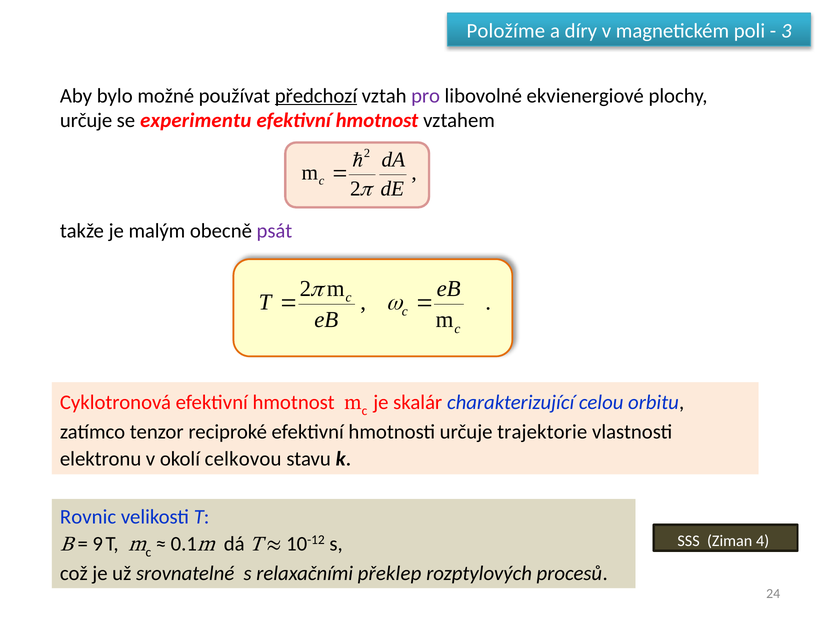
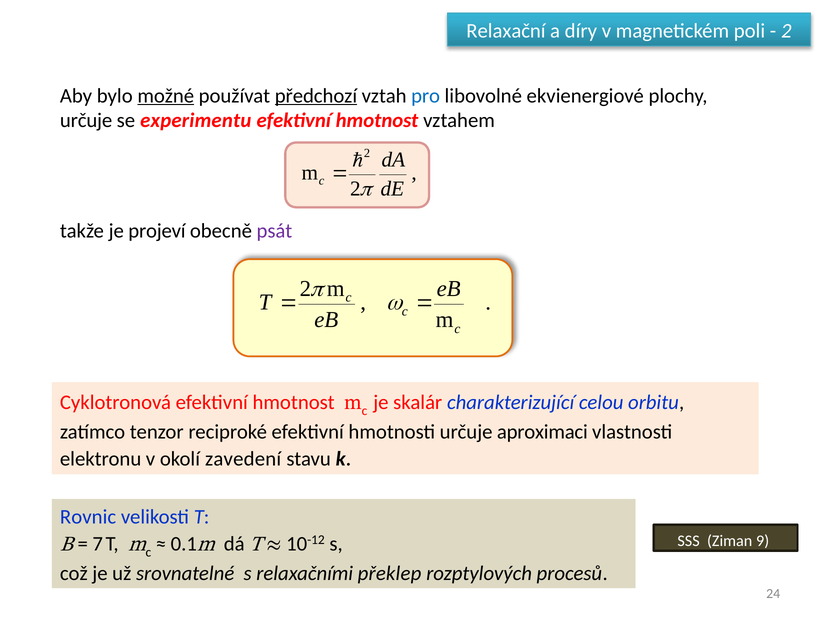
Položíme: Položíme -> Relaxační
3 at (786, 31): 3 -> 2
možné underline: none -> present
pro colour: purple -> blue
malým: malým -> projeví
trajektorie: trajektorie -> aproximaci
celkovou: celkovou -> zavedení
4: 4 -> 9
9: 9 -> 7
